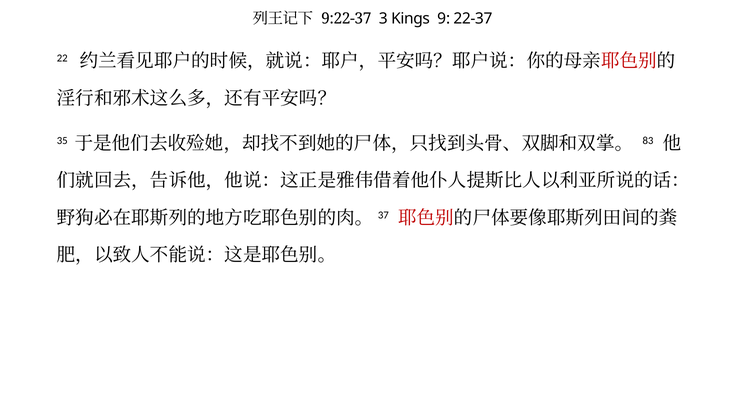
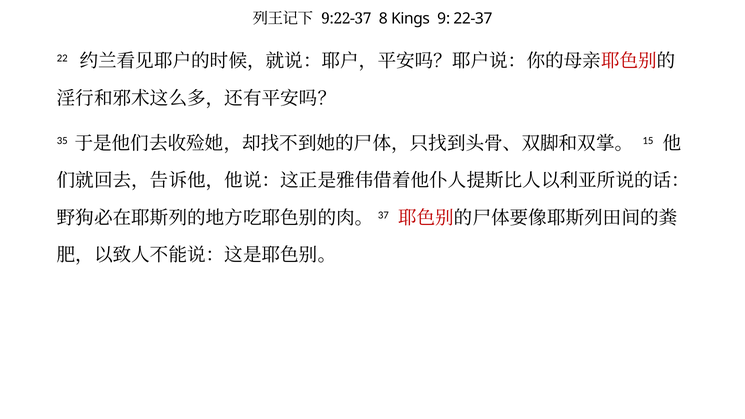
3: 3 -> 8
83: 83 -> 15
